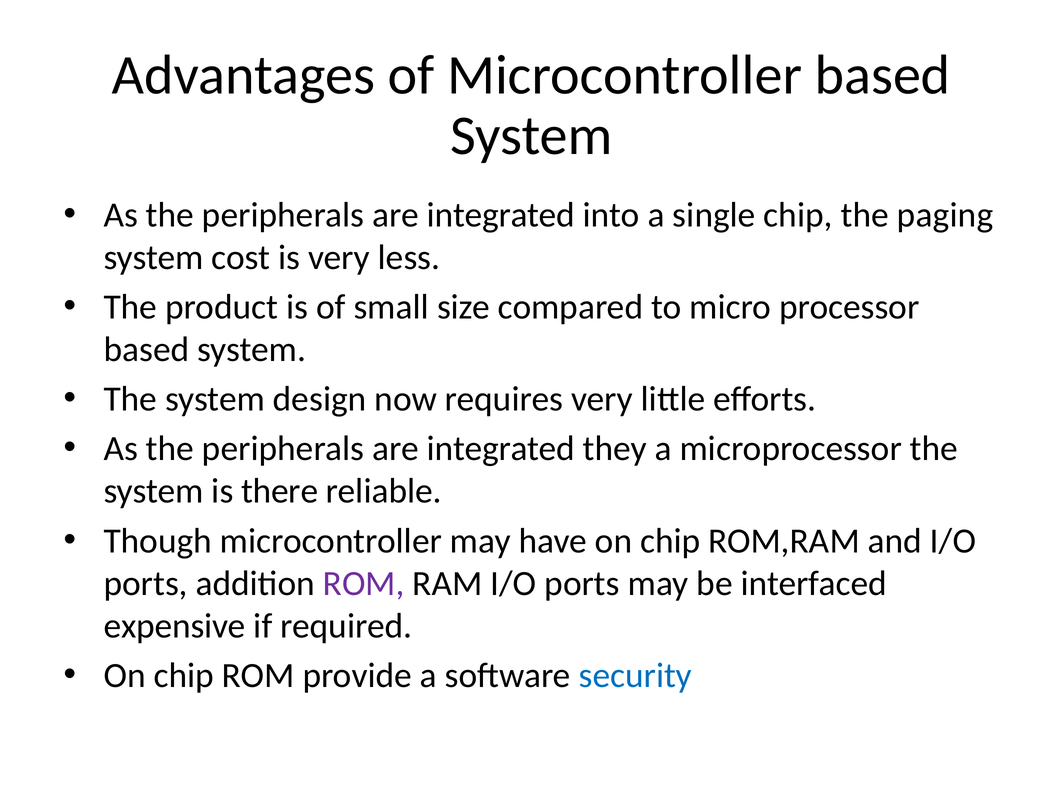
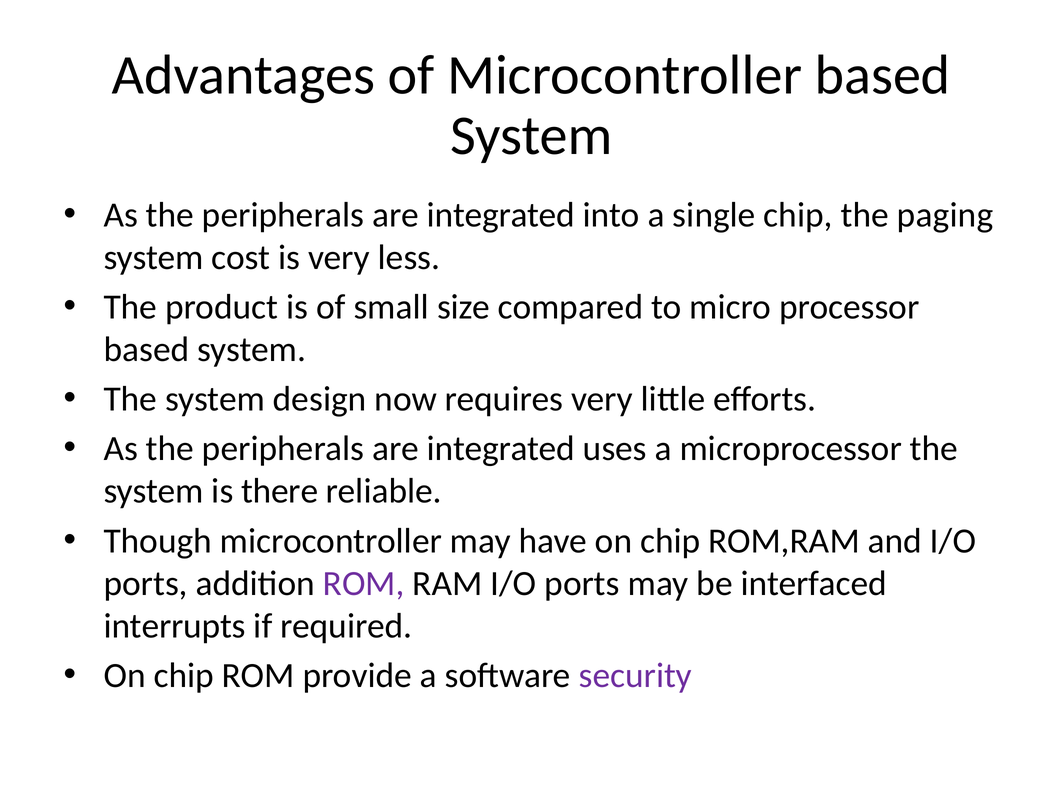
they: they -> uses
expensive: expensive -> interrupts
security colour: blue -> purple
